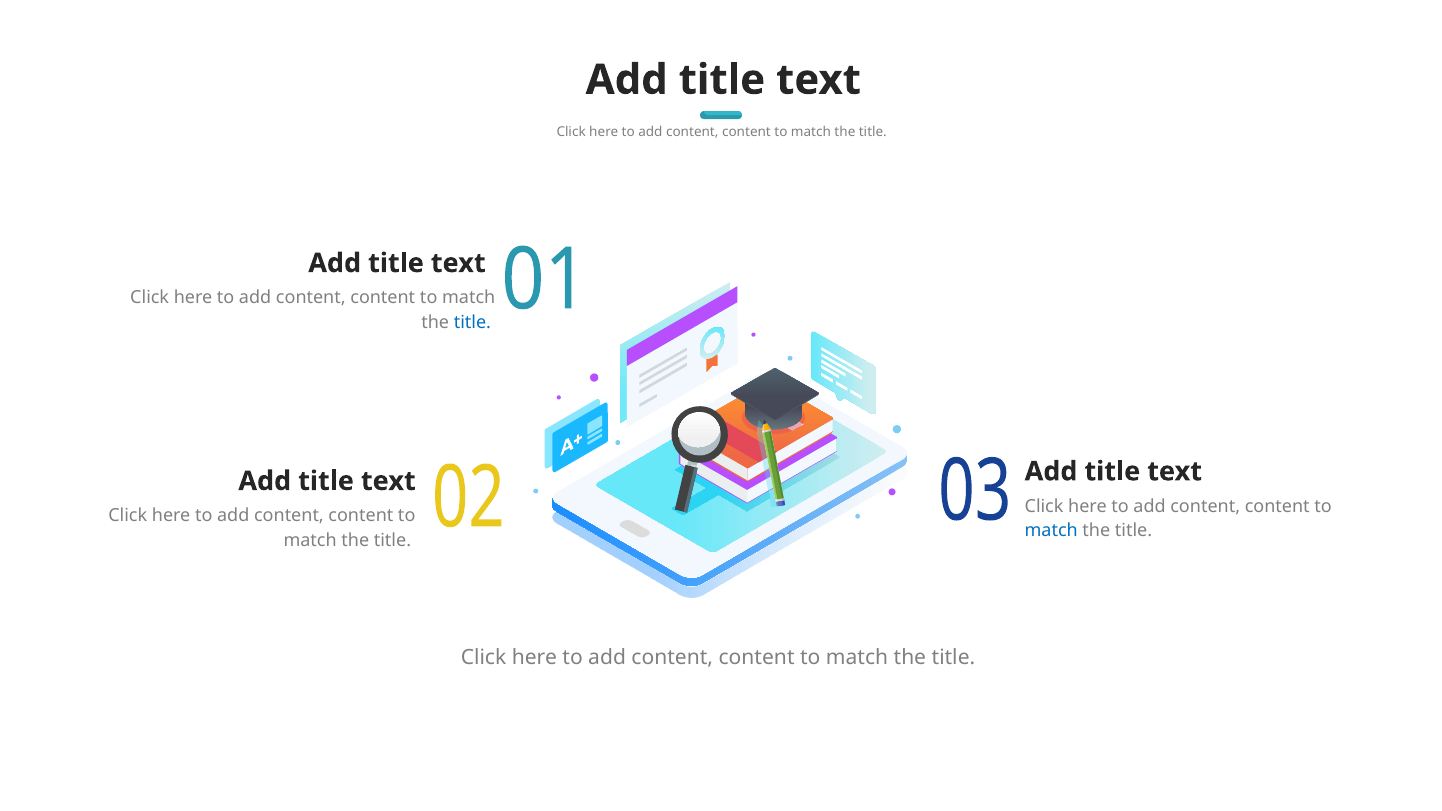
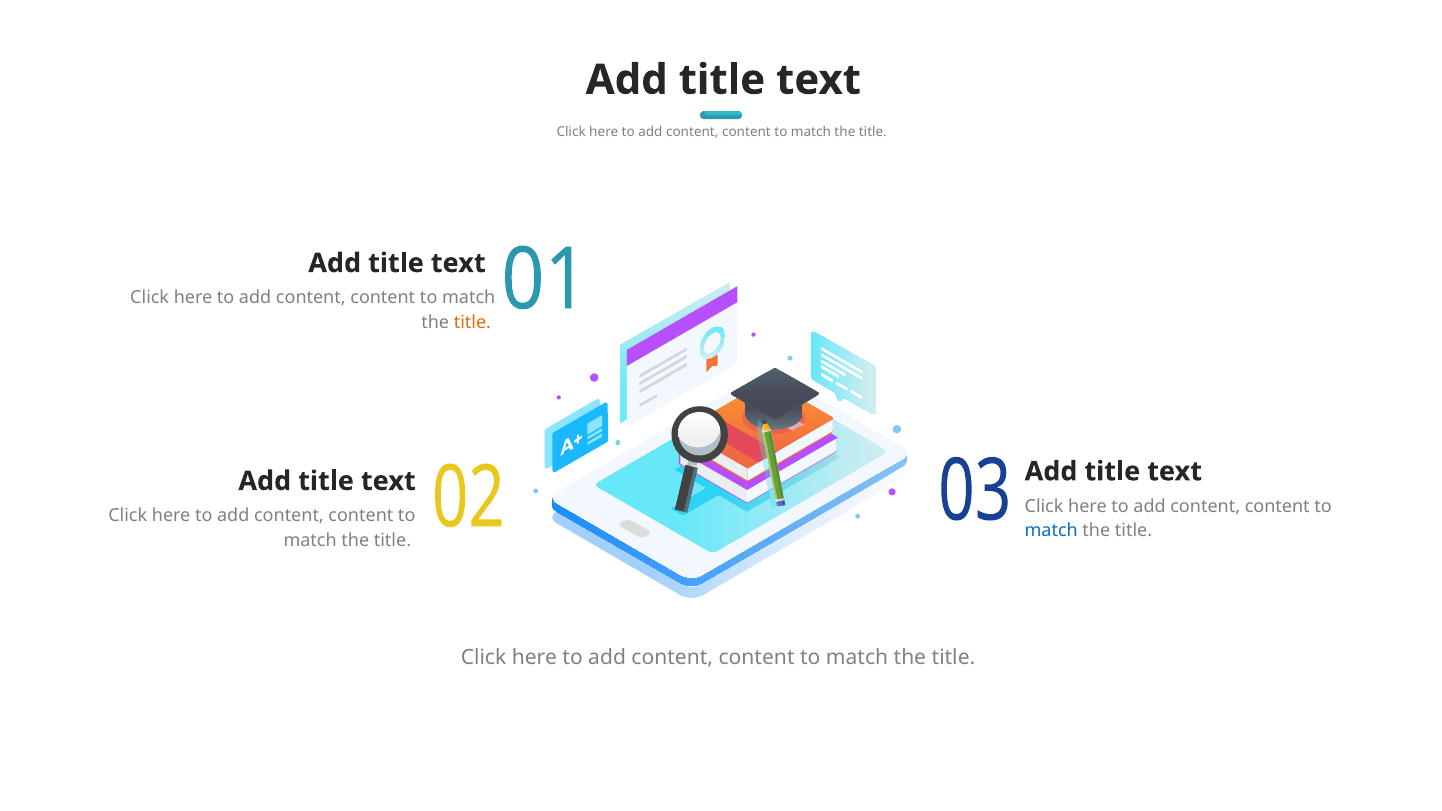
title at (472, 323) colour: blue -> orange
